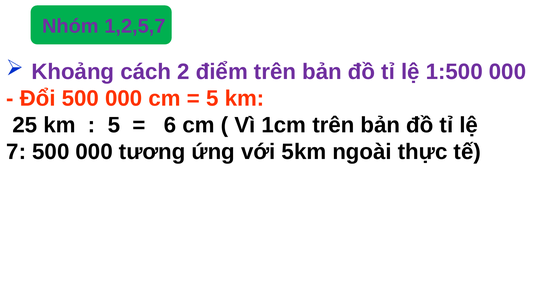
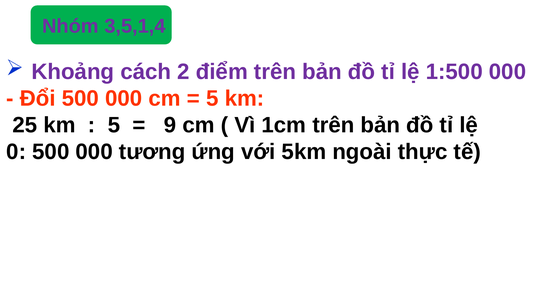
1,2,5,7: 1,2,5,7 -> 3,5,1,4
6: 6 -> 9
7: 7 -> 0
